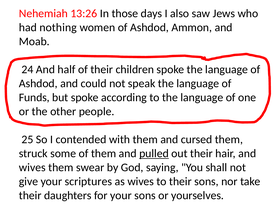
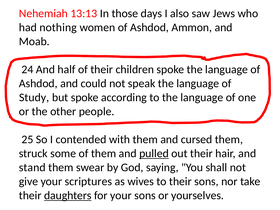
13:26: 13:26 -> 13:13
Funds: Funds -> Study
wives at (32, 167): wives -> stand
daughters underline: none -> present
